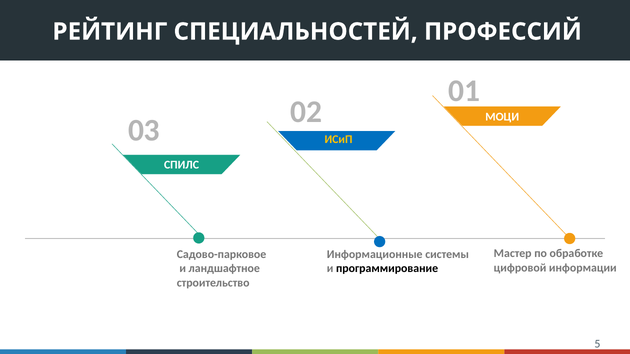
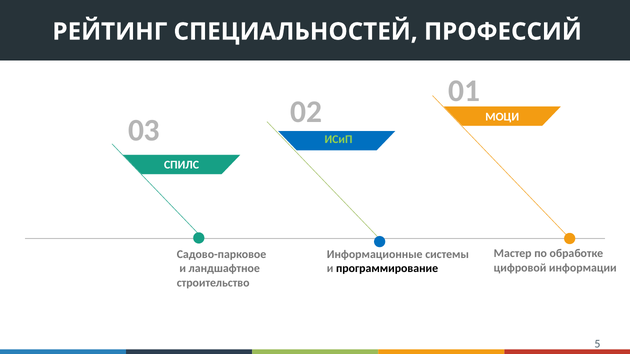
ИСиП colour: yellow -> light green
